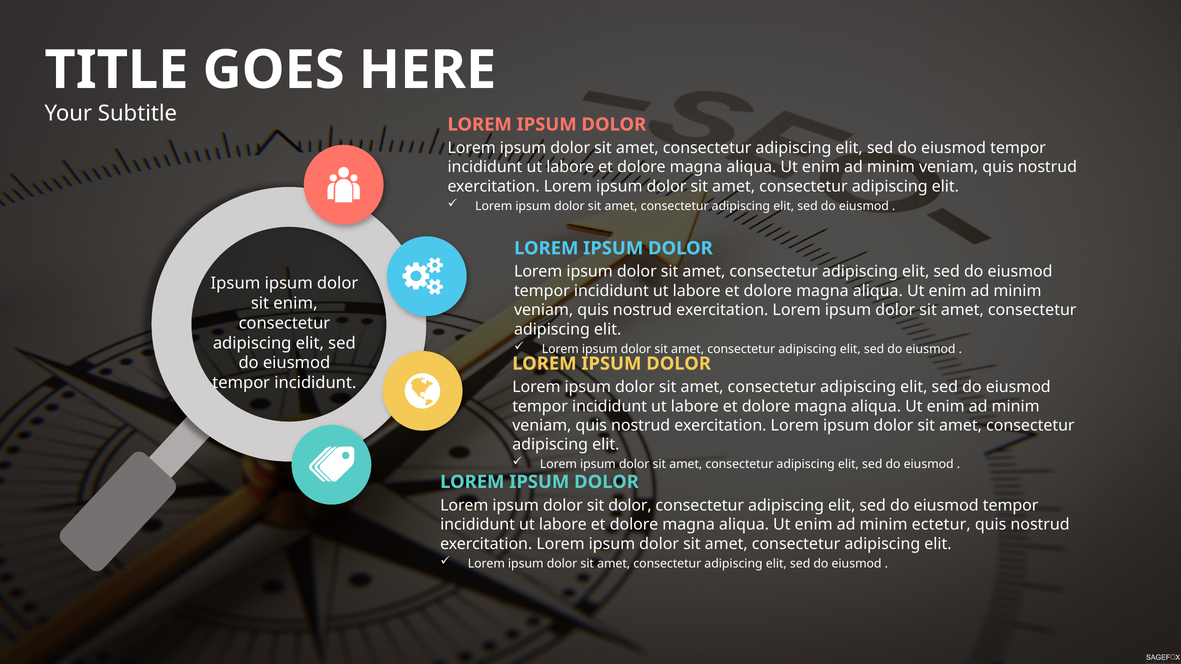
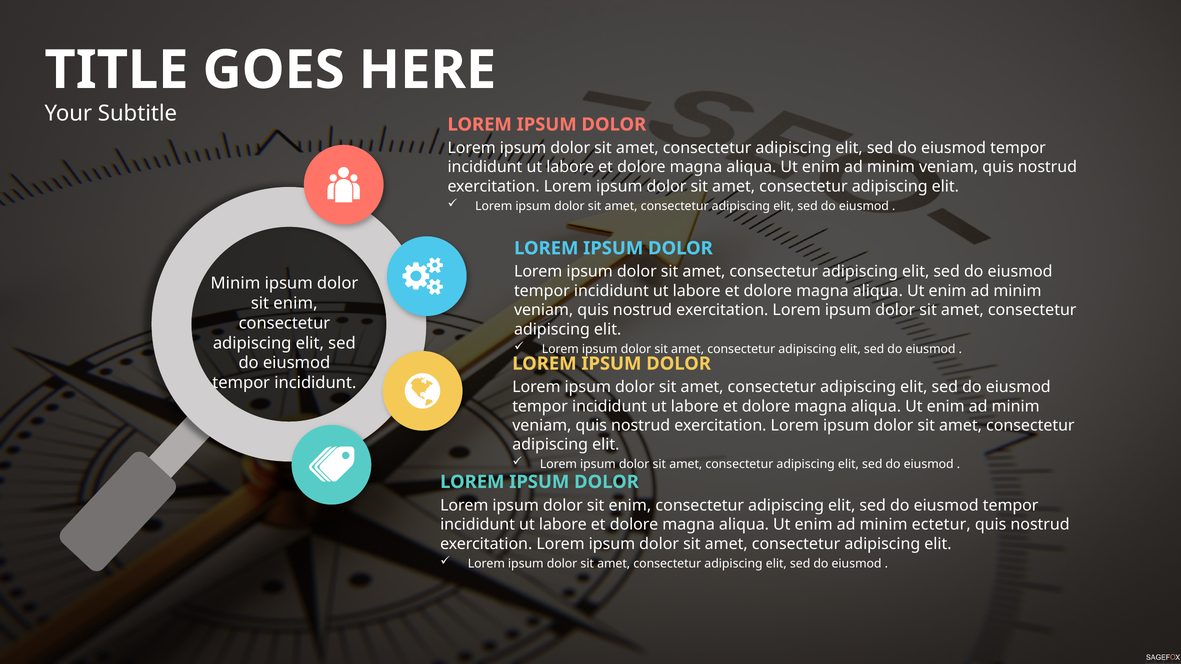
Ipsum at (235, 284): Ipsum -> Minim
dolor at (630, 506): dolor -> enim
